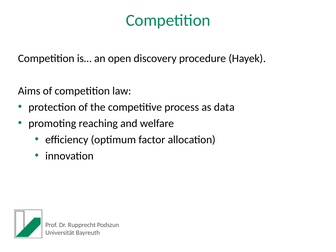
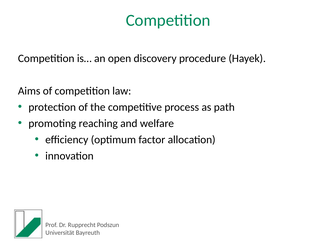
data: data -> path
